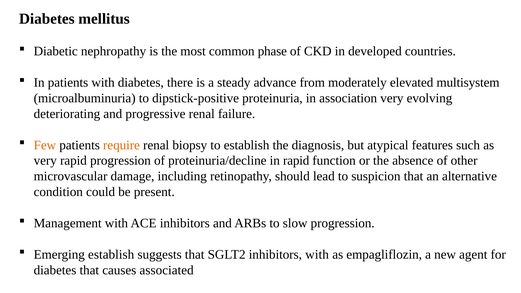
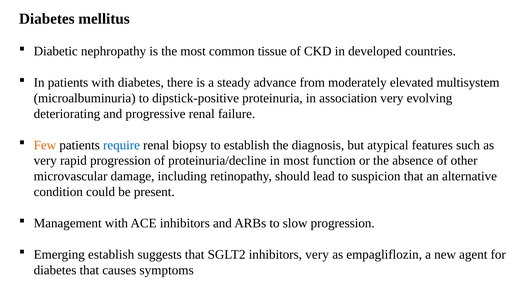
phase: phase -> tissue
require colour: orange -> blue
in rapid: rapid -> most
inhibitors with: with -> very
associated: associated -> symptoms
